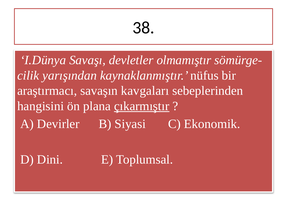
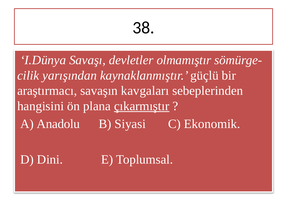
nüfus: nüfus -> güçlü
Devirler: Devirler -> Anadolu
